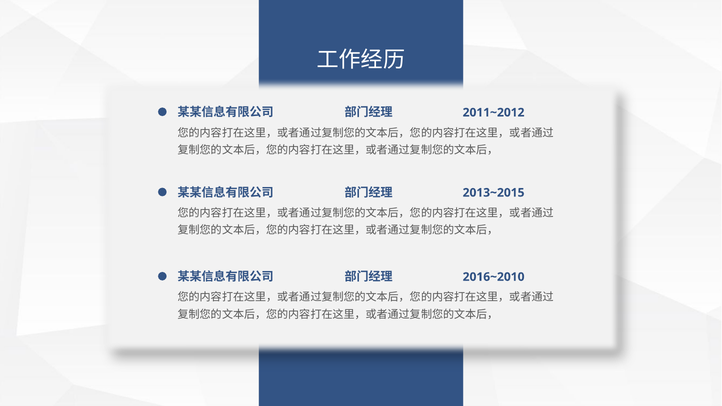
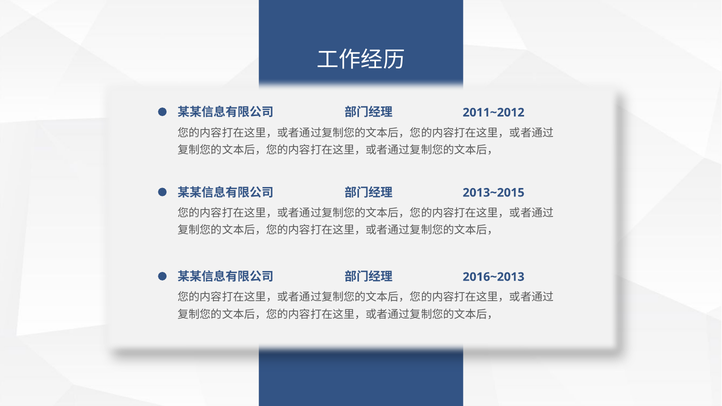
2016~2010: 2016~2010 -> 2016~2013
